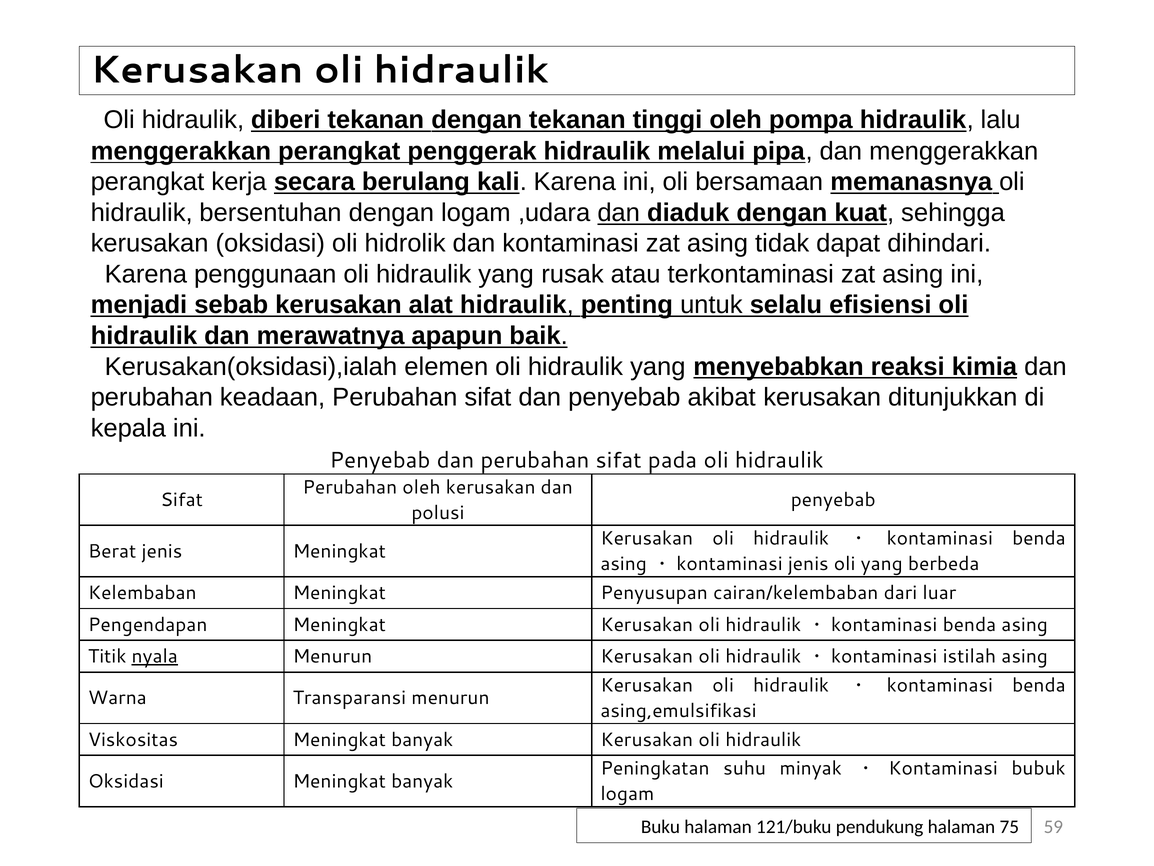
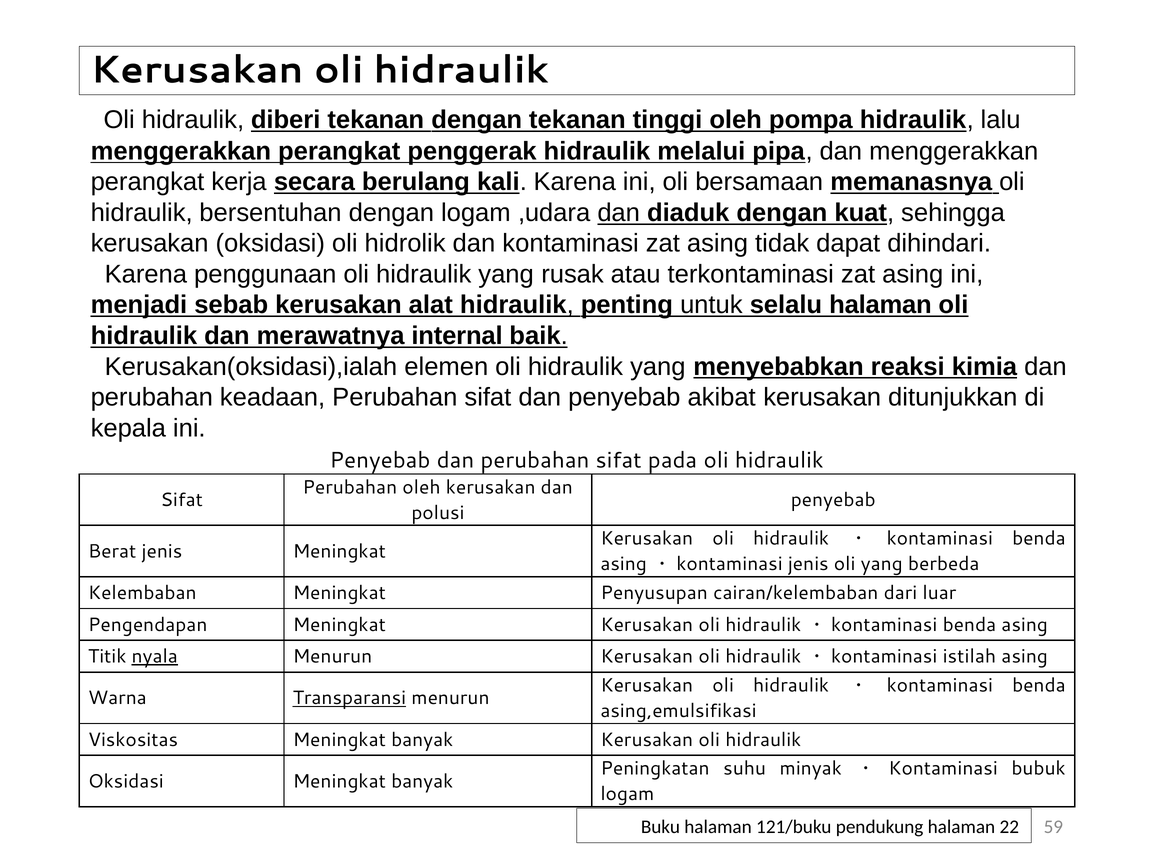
selalu efisiensi: efisiensi -> halaman
apapun: apapun -> internal
Transparansi underline: none -> present
75: 75 -> 22
